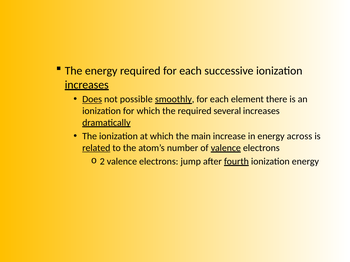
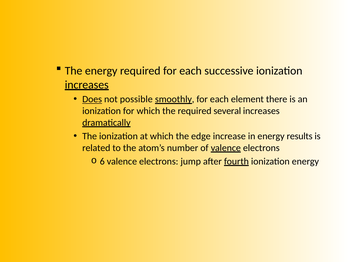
main: main -> edge
across: across -> results
related underline: present -> none
2: 2 -> 6
